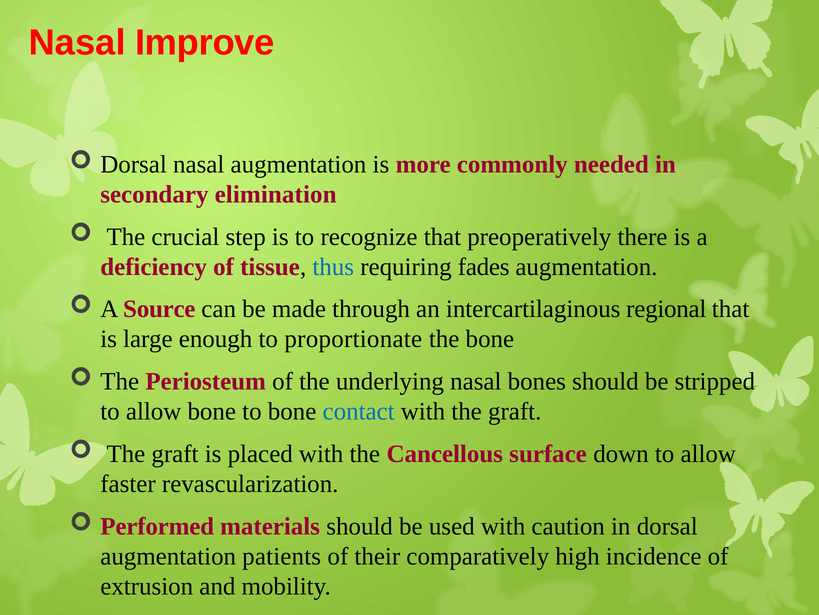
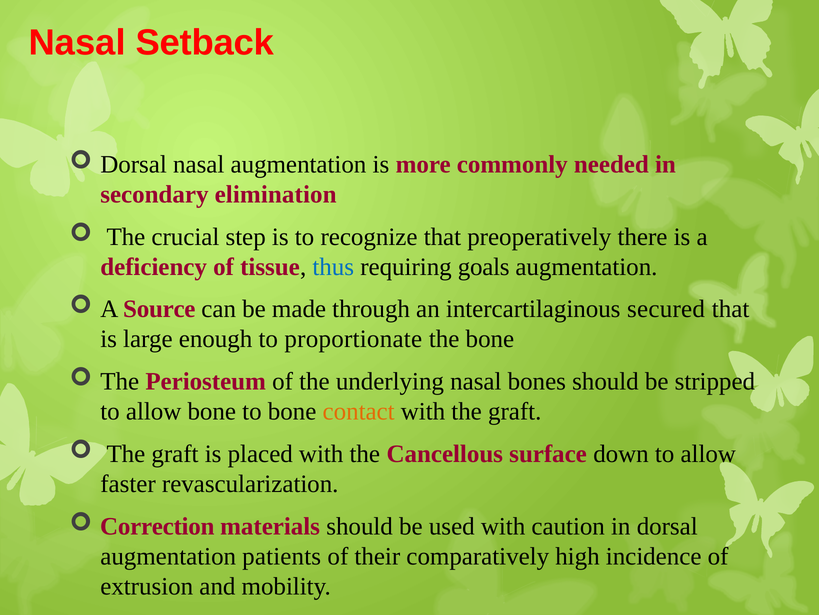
Improve: Improve -> Setback
fades: fades -> goals
regional: regional -> secured
contact colour: blue -> orange
Performed: Performed -> Correction
